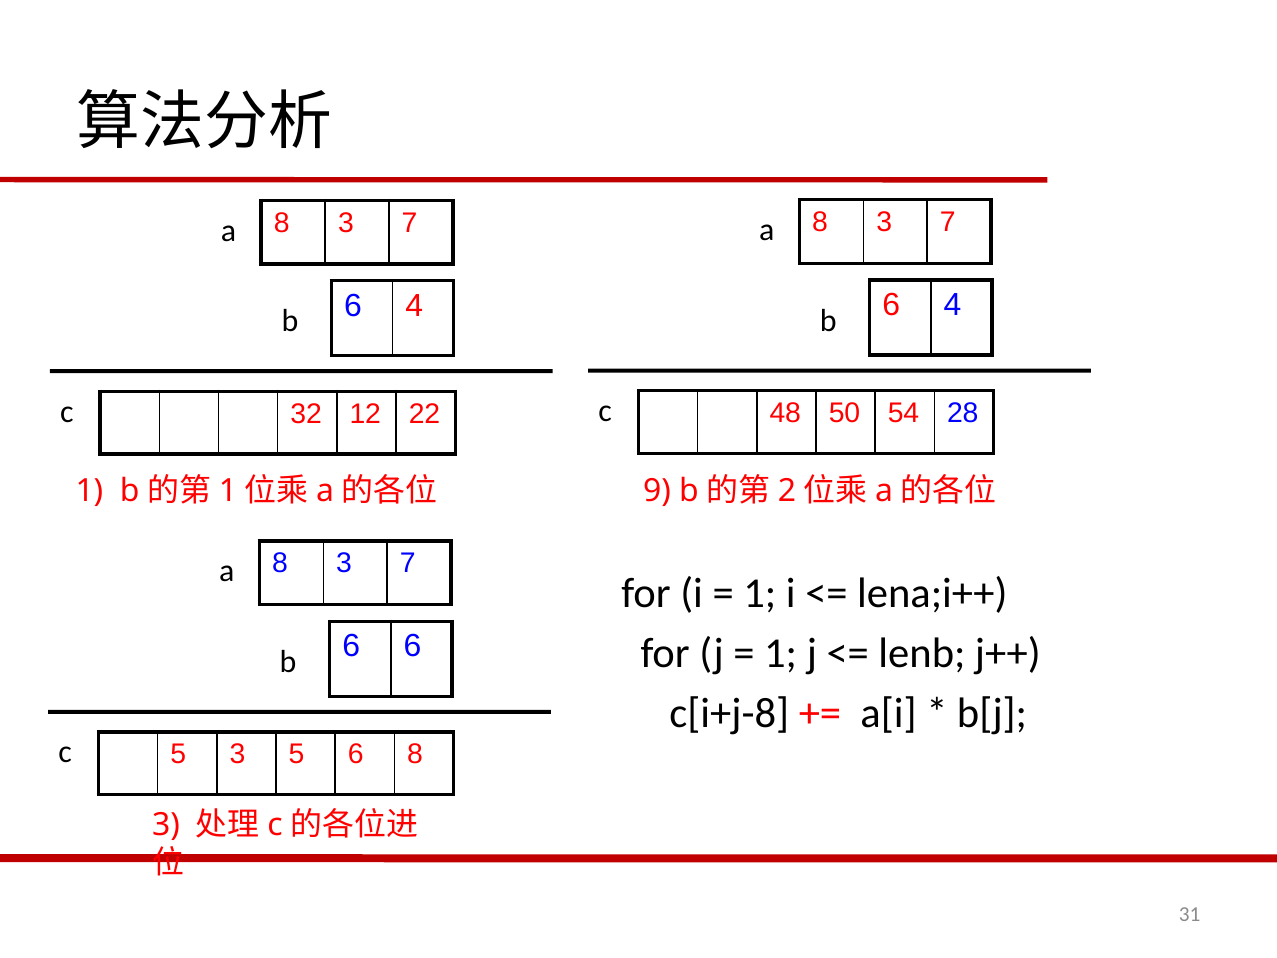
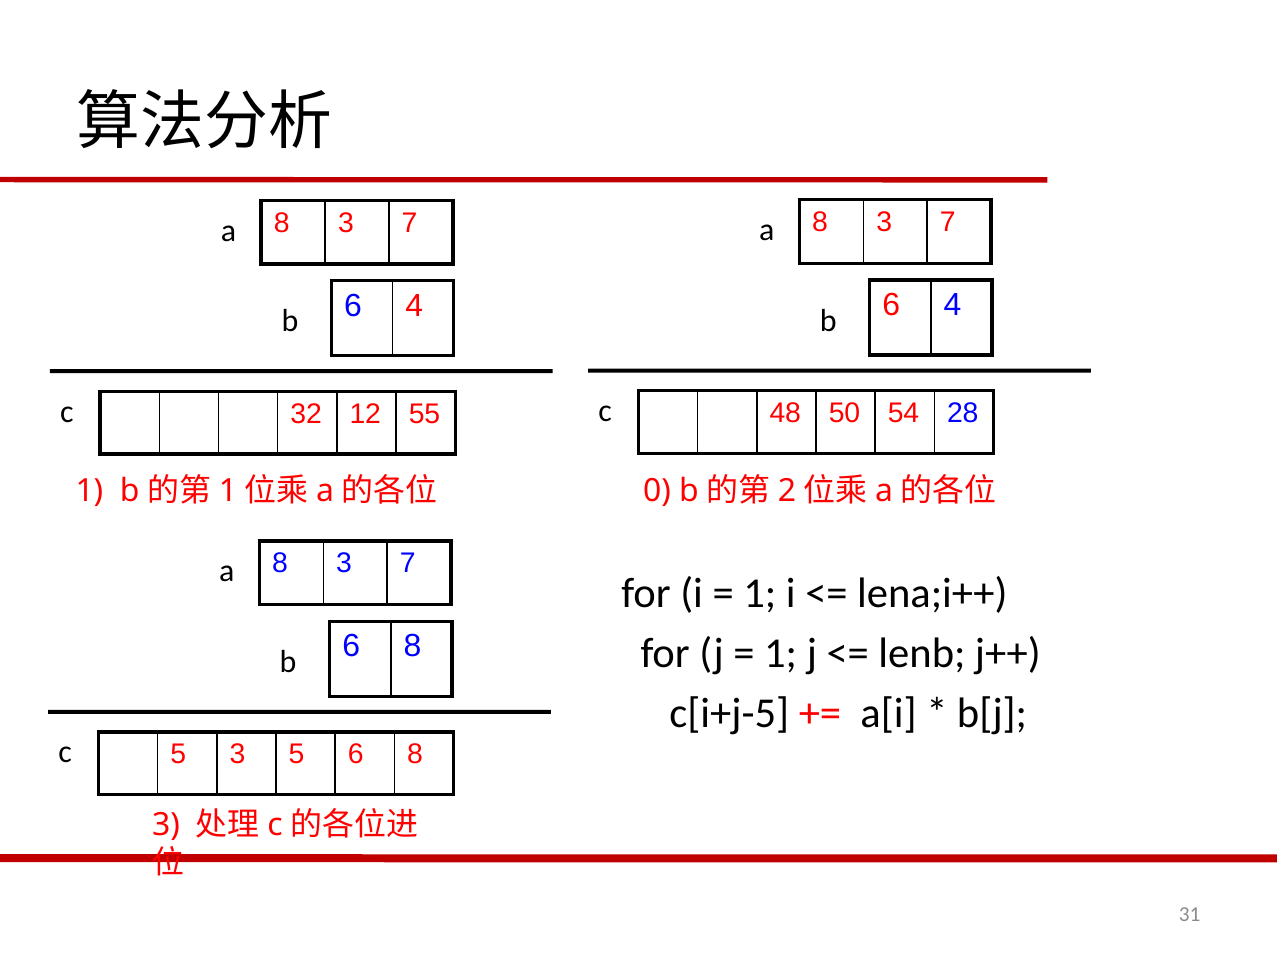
22: 22 -> 55
9: 9 -> 0
6 at (412, 646): 6 -> 8
c[i+j-8: c[i+j-8 -> c[i+j-5
